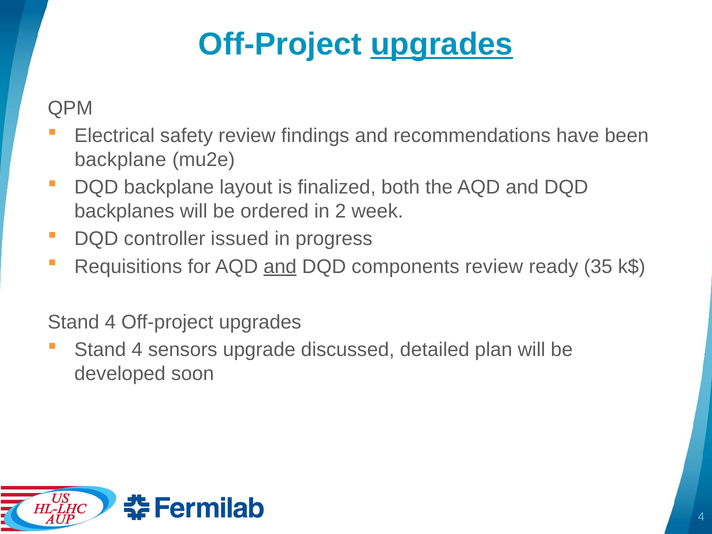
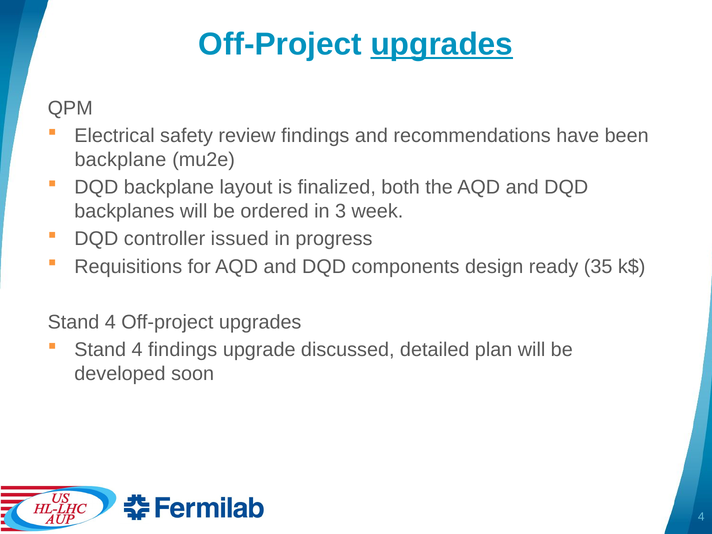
2: 2 -> 3
and at (280, 267) underline: present -> none
components review: review -> design
4 sensors: sensors -> findings
